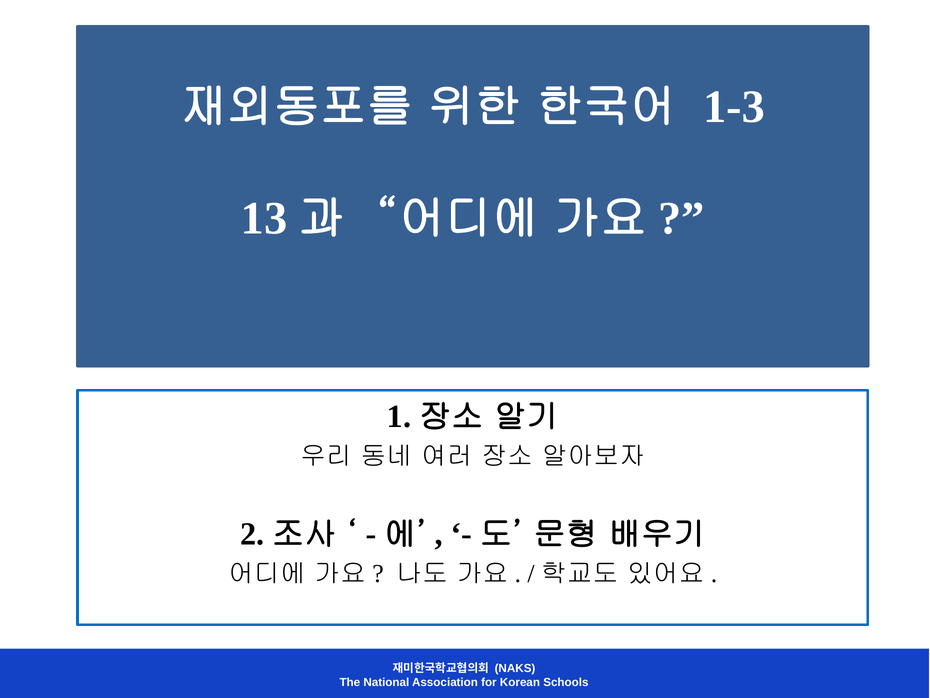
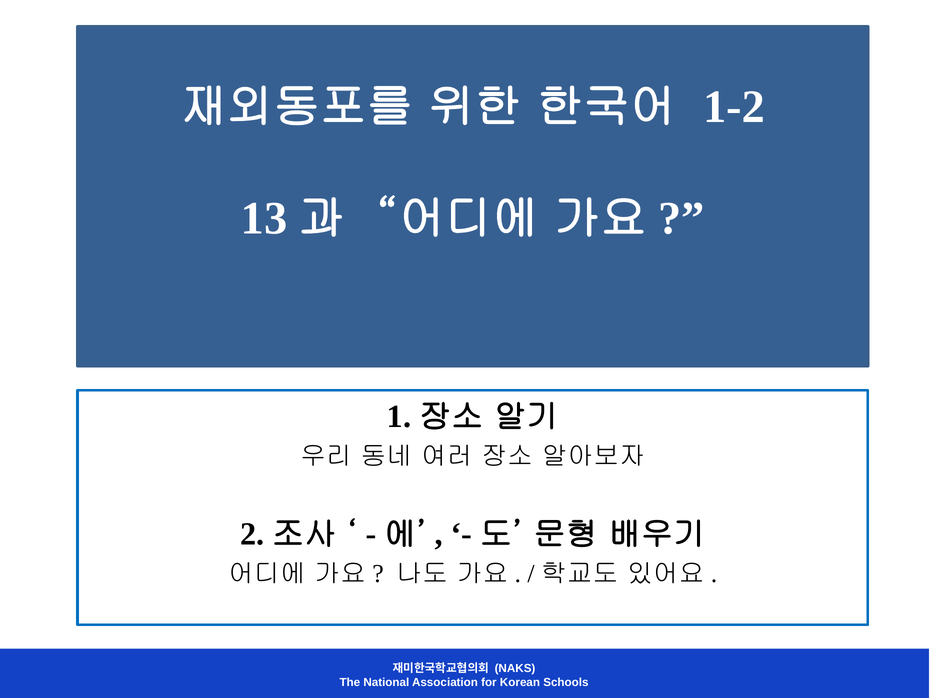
1-3: 1-3 -> 1-2
